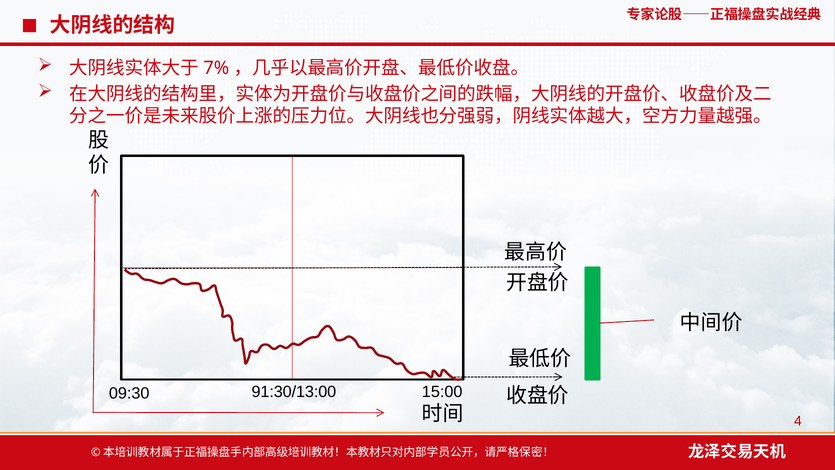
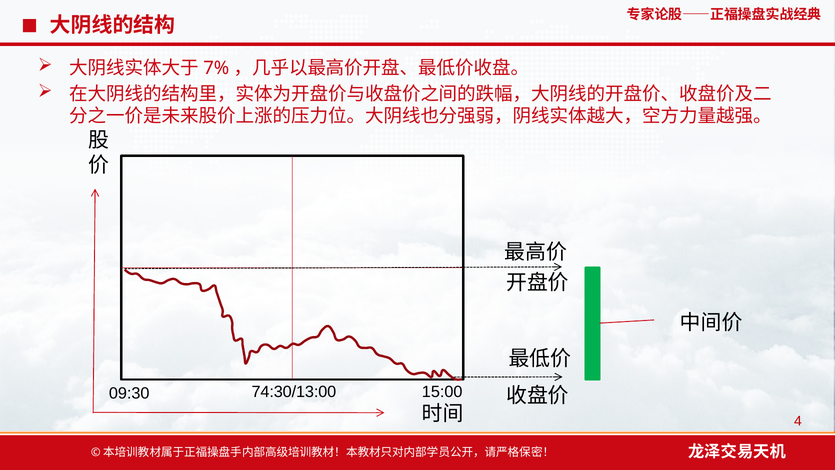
91:30/13:00: 91:30/13:00 -> 74:30/13:00
